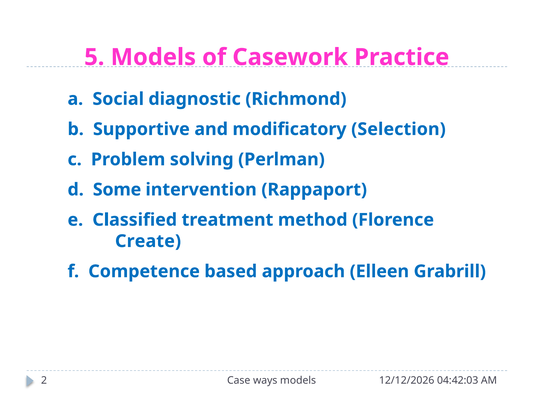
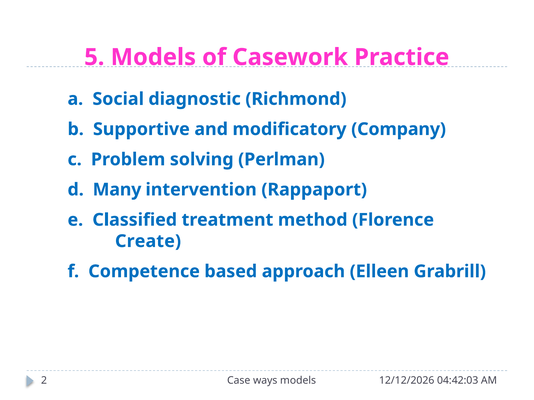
Selection: Selection -> Company
Some: Some -> Many
